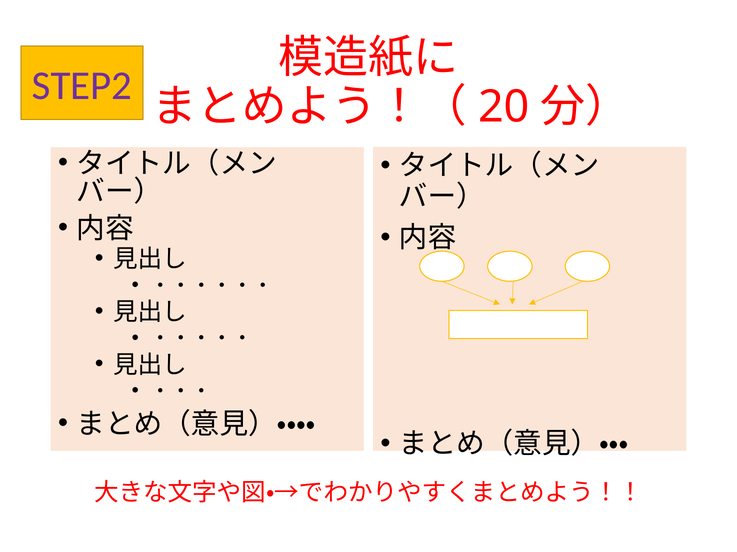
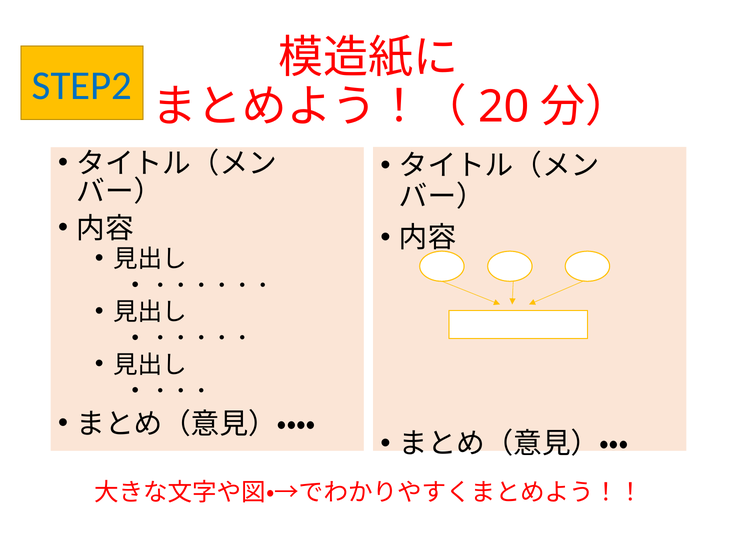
STEP2 colour: purple -> blue
